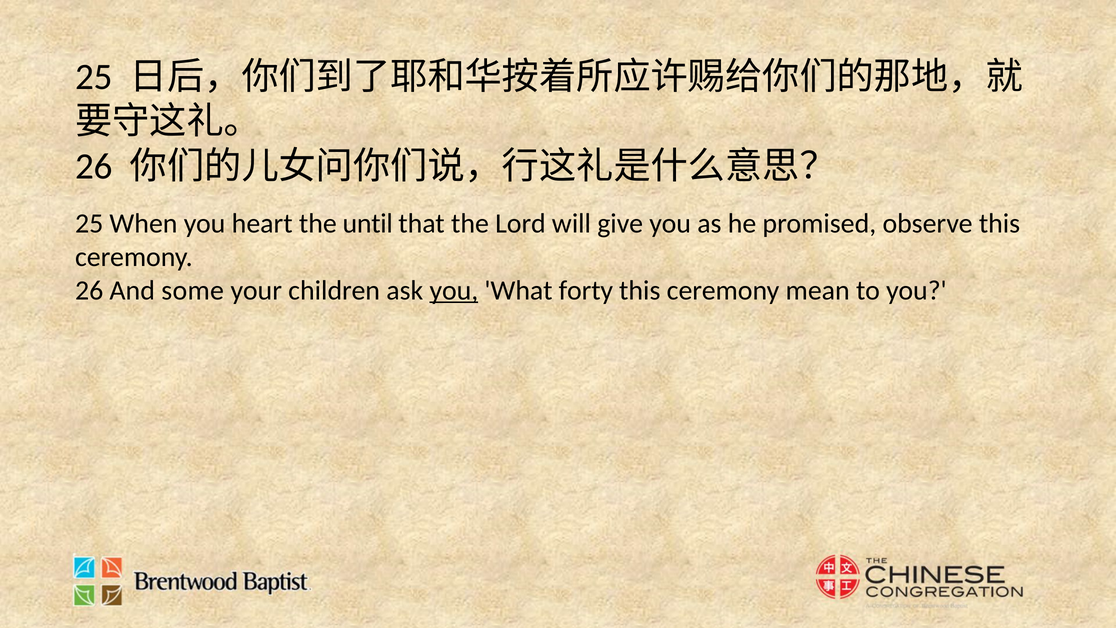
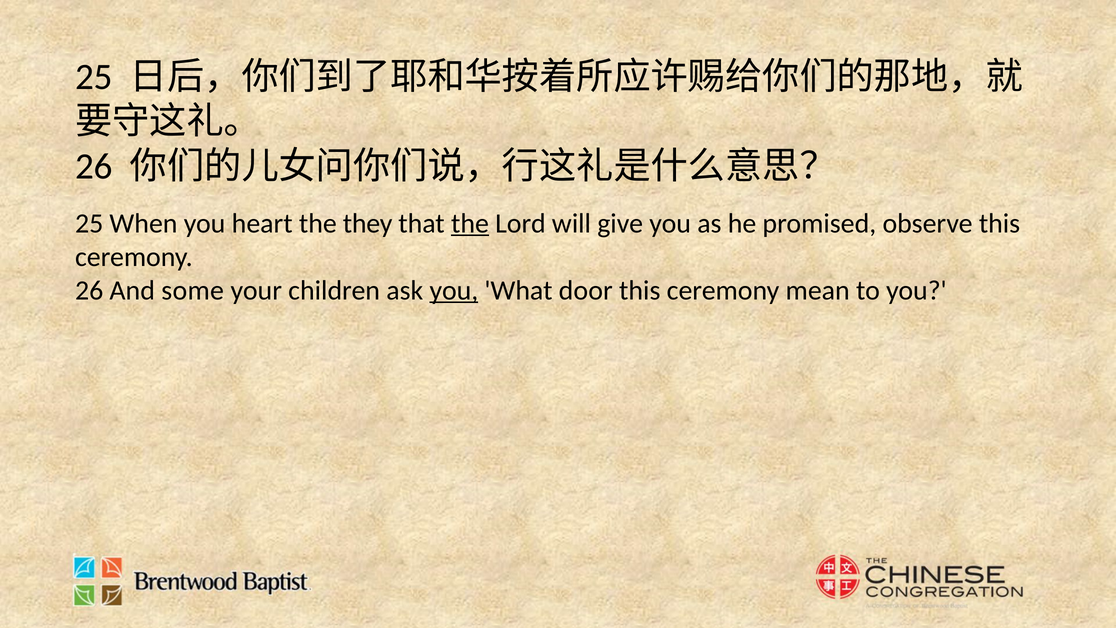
until: until -> they
the at (470, 223) underline: none -> present
forty: forty -> door
